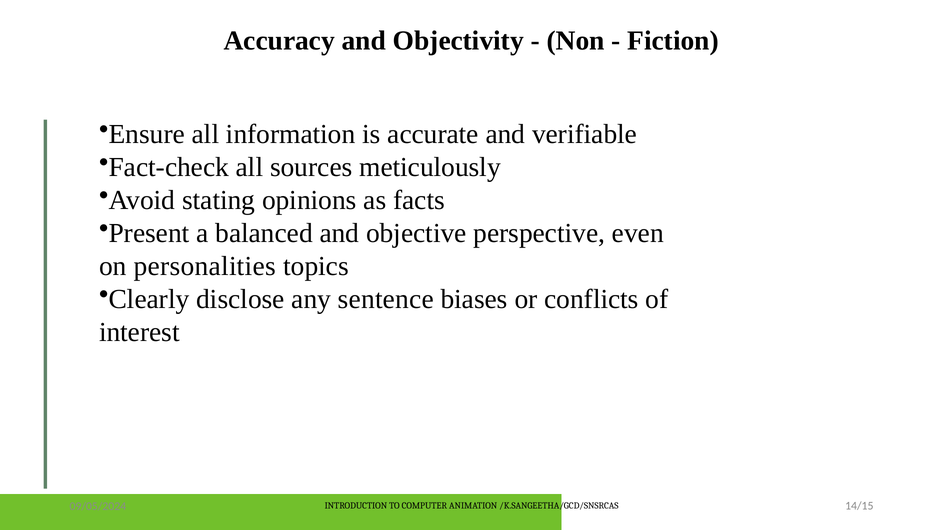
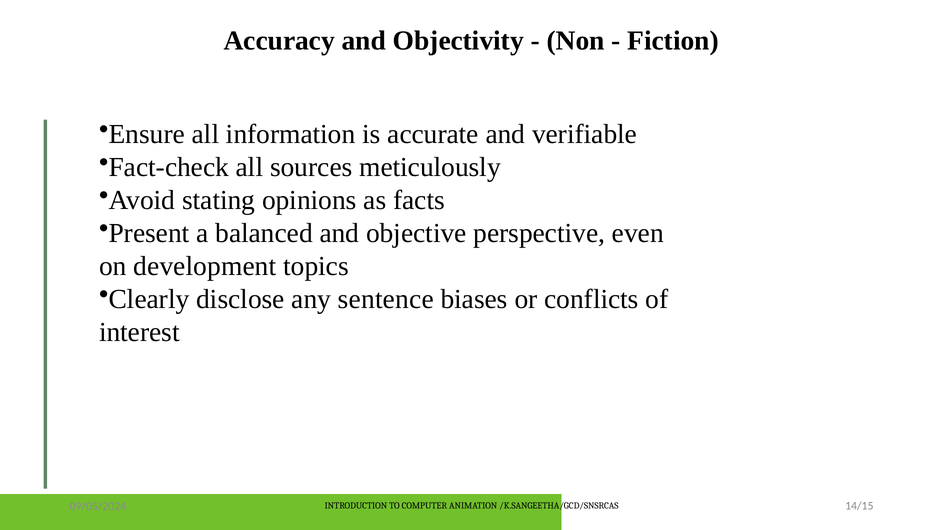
personalities: personalities -> development
